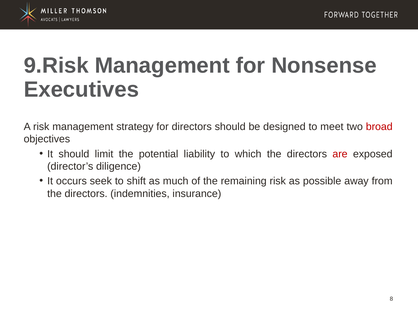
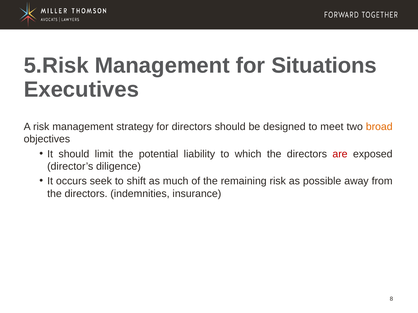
9.Risk: 9.Risk -> 5.Risk
Nonsense: Nonsense -> Situations
broad colour: red -> orange
